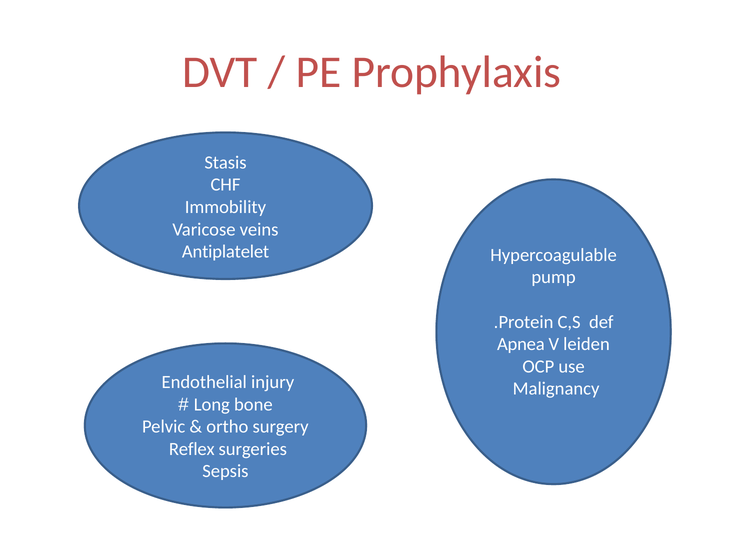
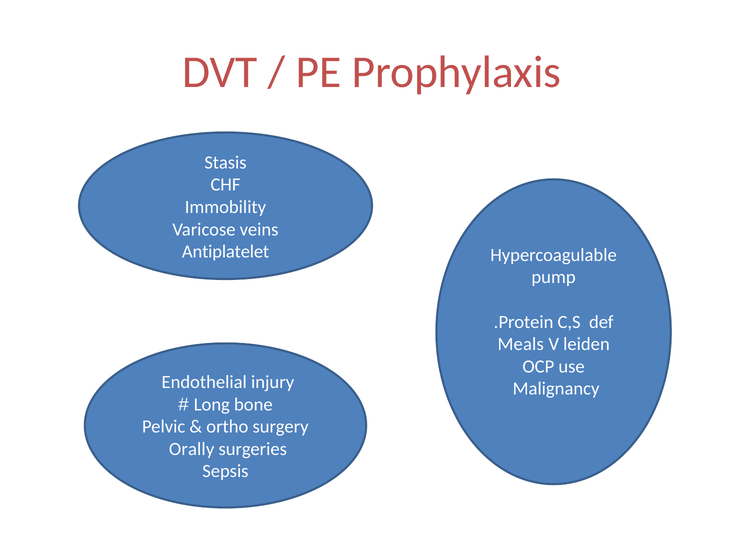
Apnea: Apnea -> Meals
Reflex: Reflex -> Orally
